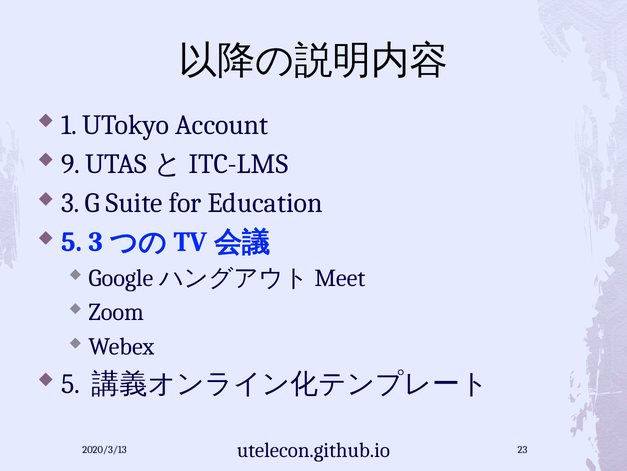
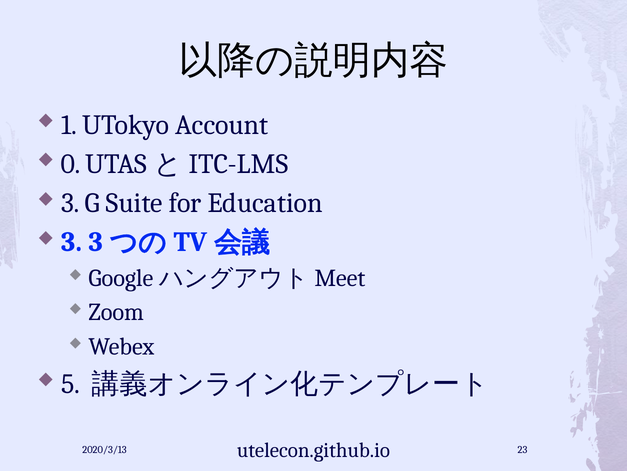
9: 9 -> 0
5 at (72, 242): 5 -> 3
